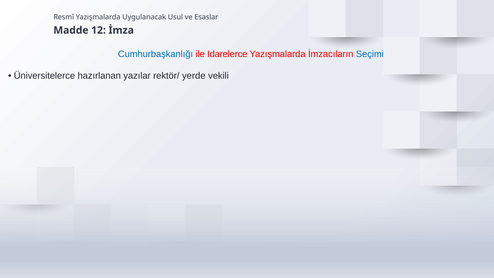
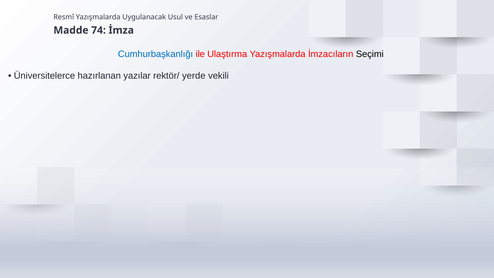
12: 12 -> 74
Idarelerce: Idarelerce -> Ulaştırma
Seçimi colour: blue -> black
